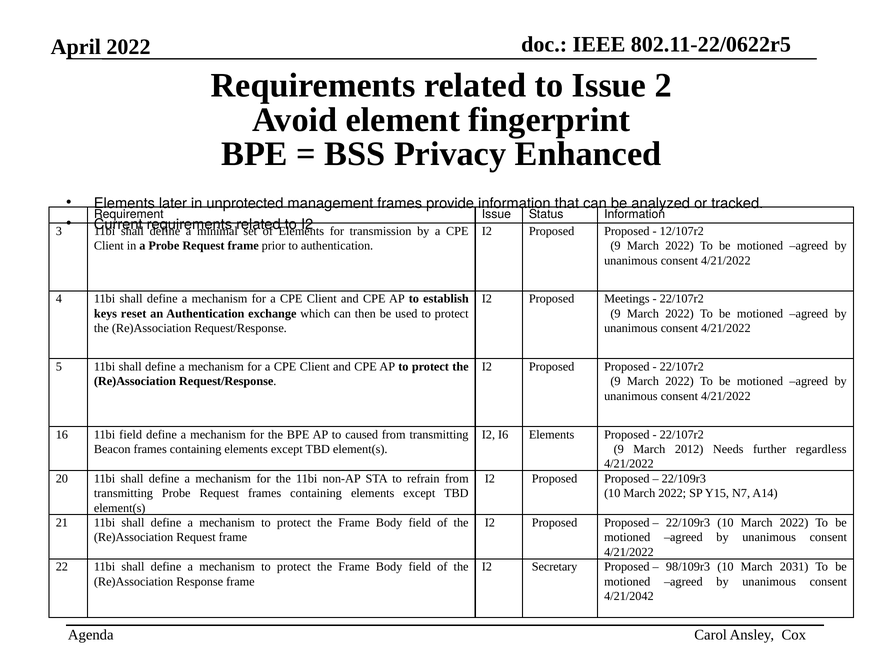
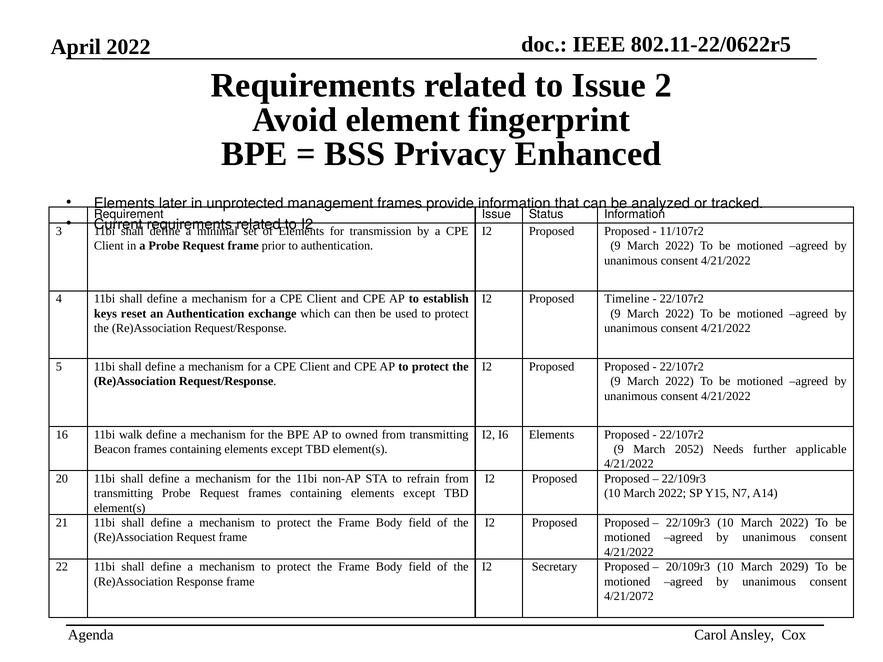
12/107r2: 12/107r2 -> 11/107r2
Meetings: Meetings -> Timeline
11bi field: field -> walk
caused: caused -> owned
2012: 2012 -> 2052
regardless: regardless -> applicable
98/109r3: 98/109r3 -> 20/109r3
2031: 2031 -> 2029
4/21/2042: 4/21/2042 -> 4/21/2072
